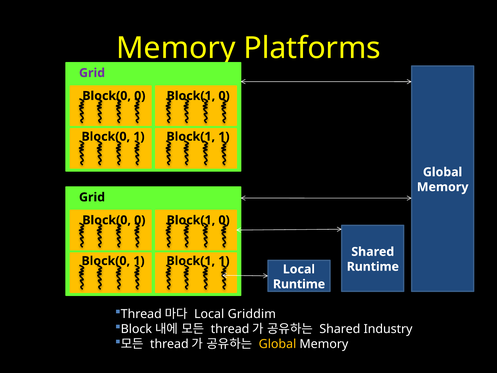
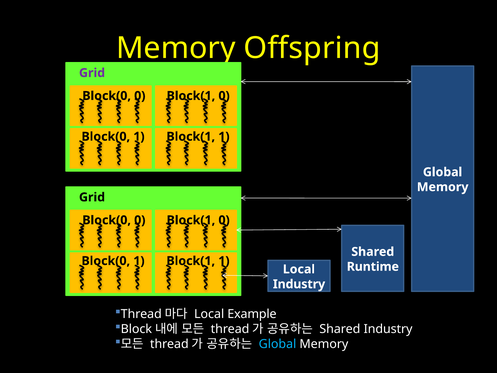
Platforms: Platforms -> Offspring
Runtime at (299, 284): Runtime -> Industry
Griddim: Griddim -> Example
Global at (278, 344) colour: yellow -> light blue
